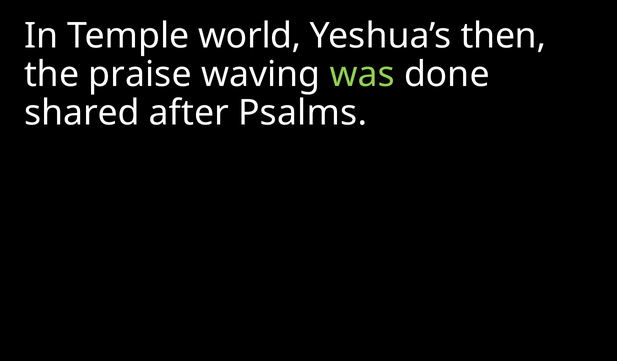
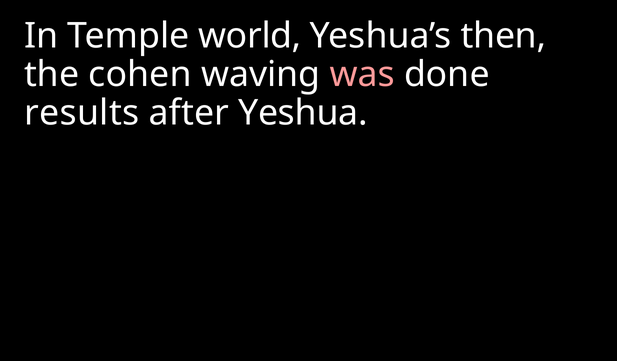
praise: praise -> cohen
was colour: light green -> pink
shared: shared -> results
Psalms: Psalms -> Yeshua
